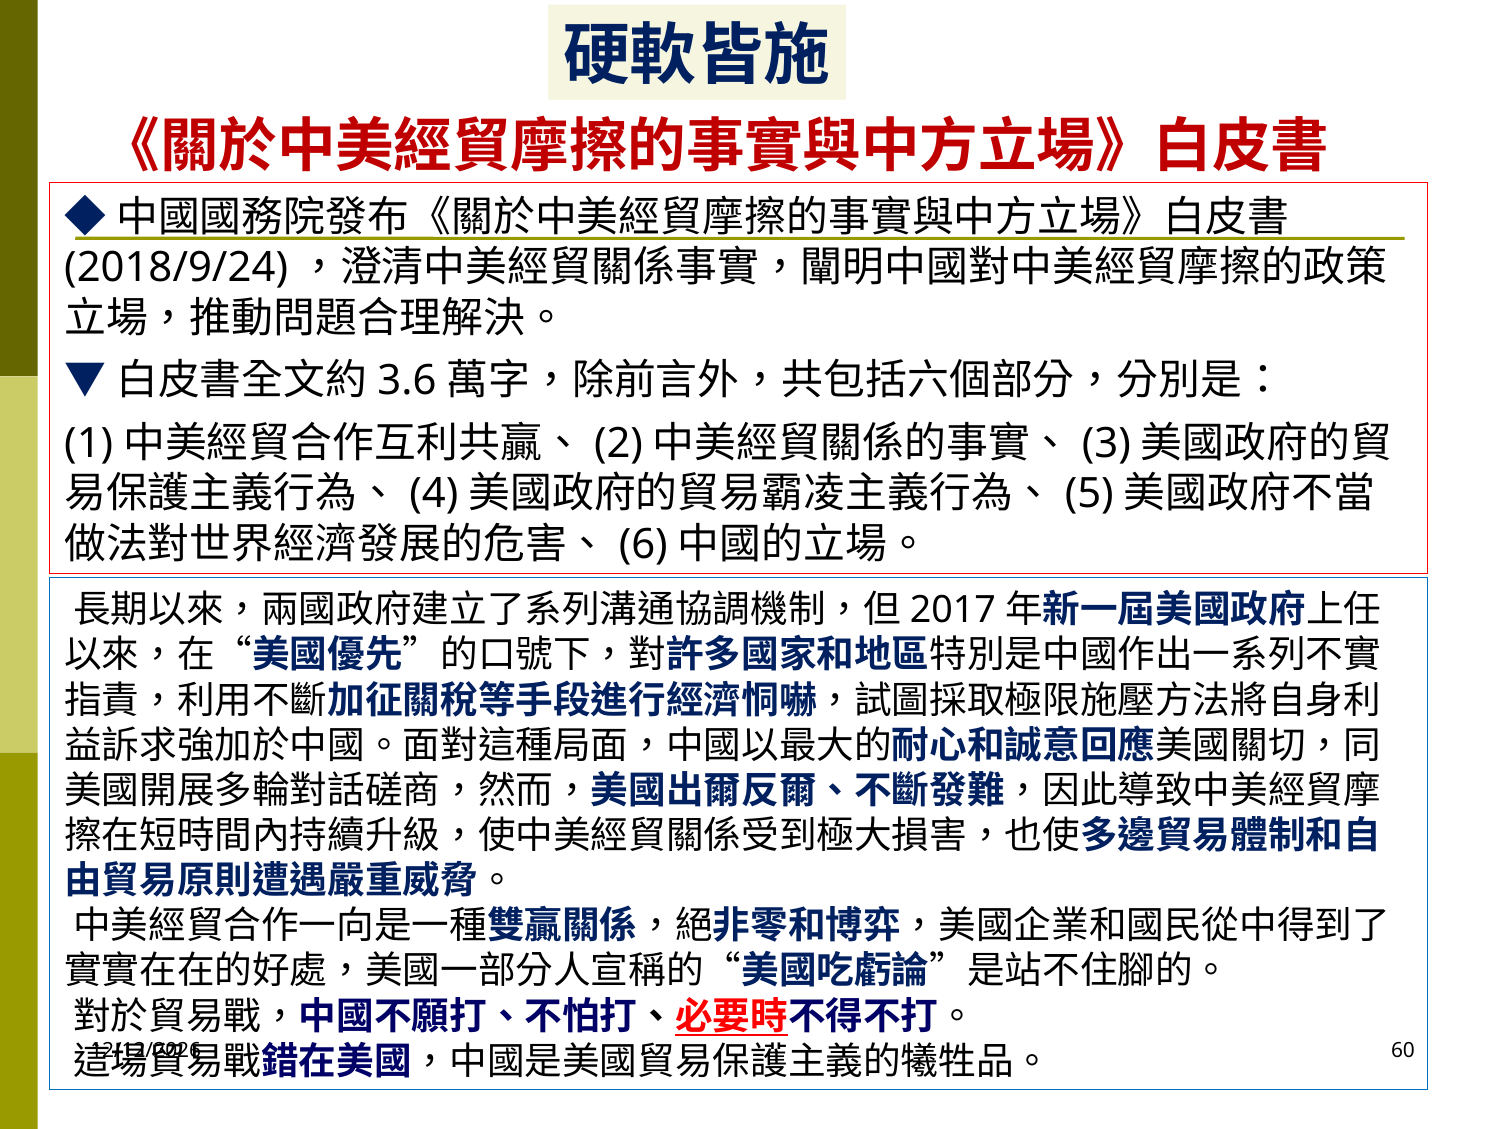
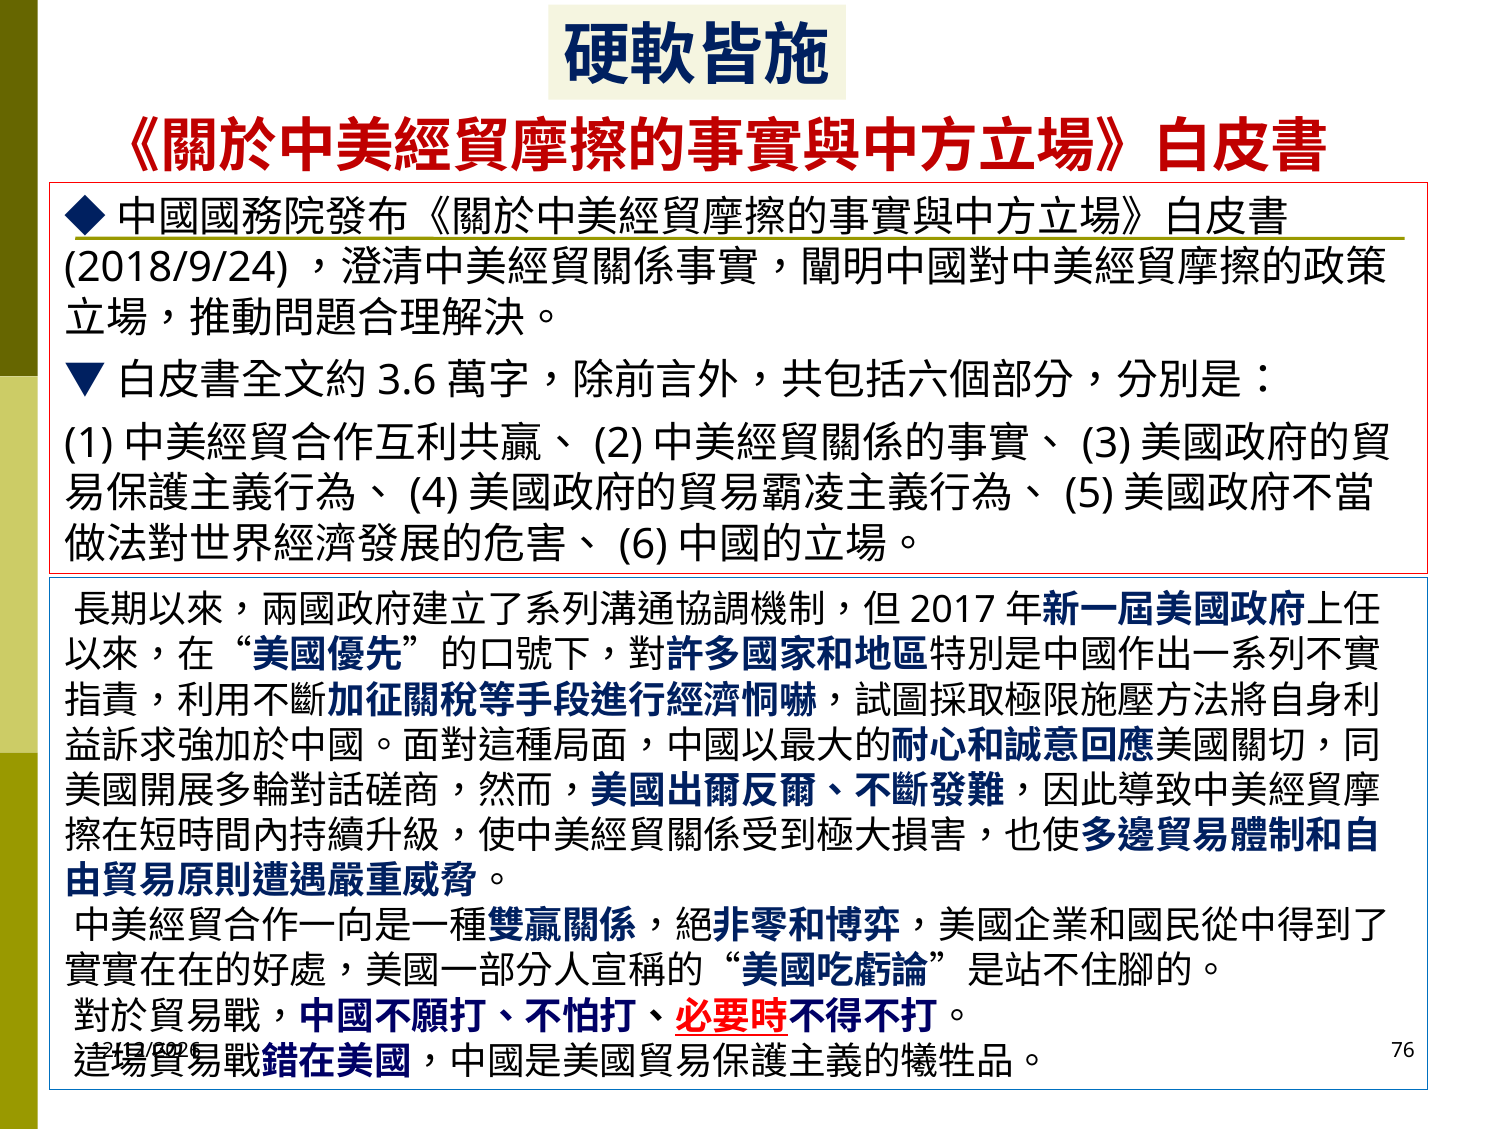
60: 60 -> 76
